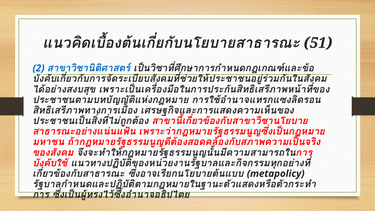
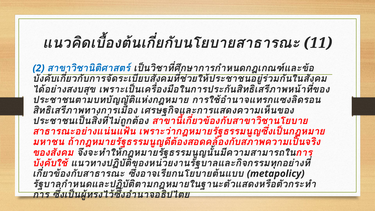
51: 51 -> 11
